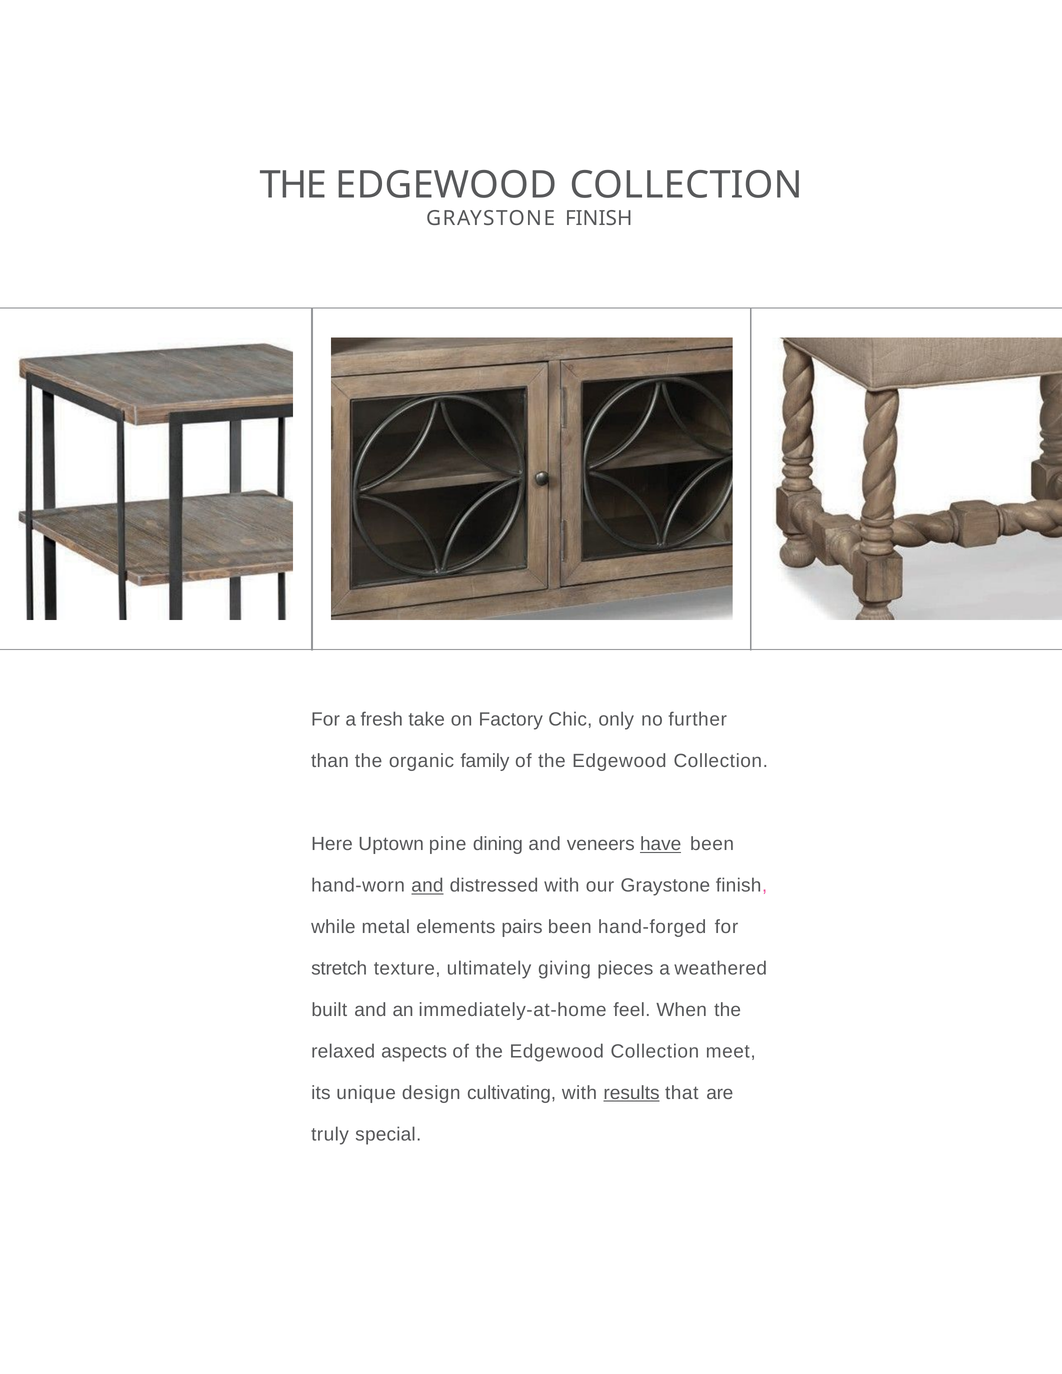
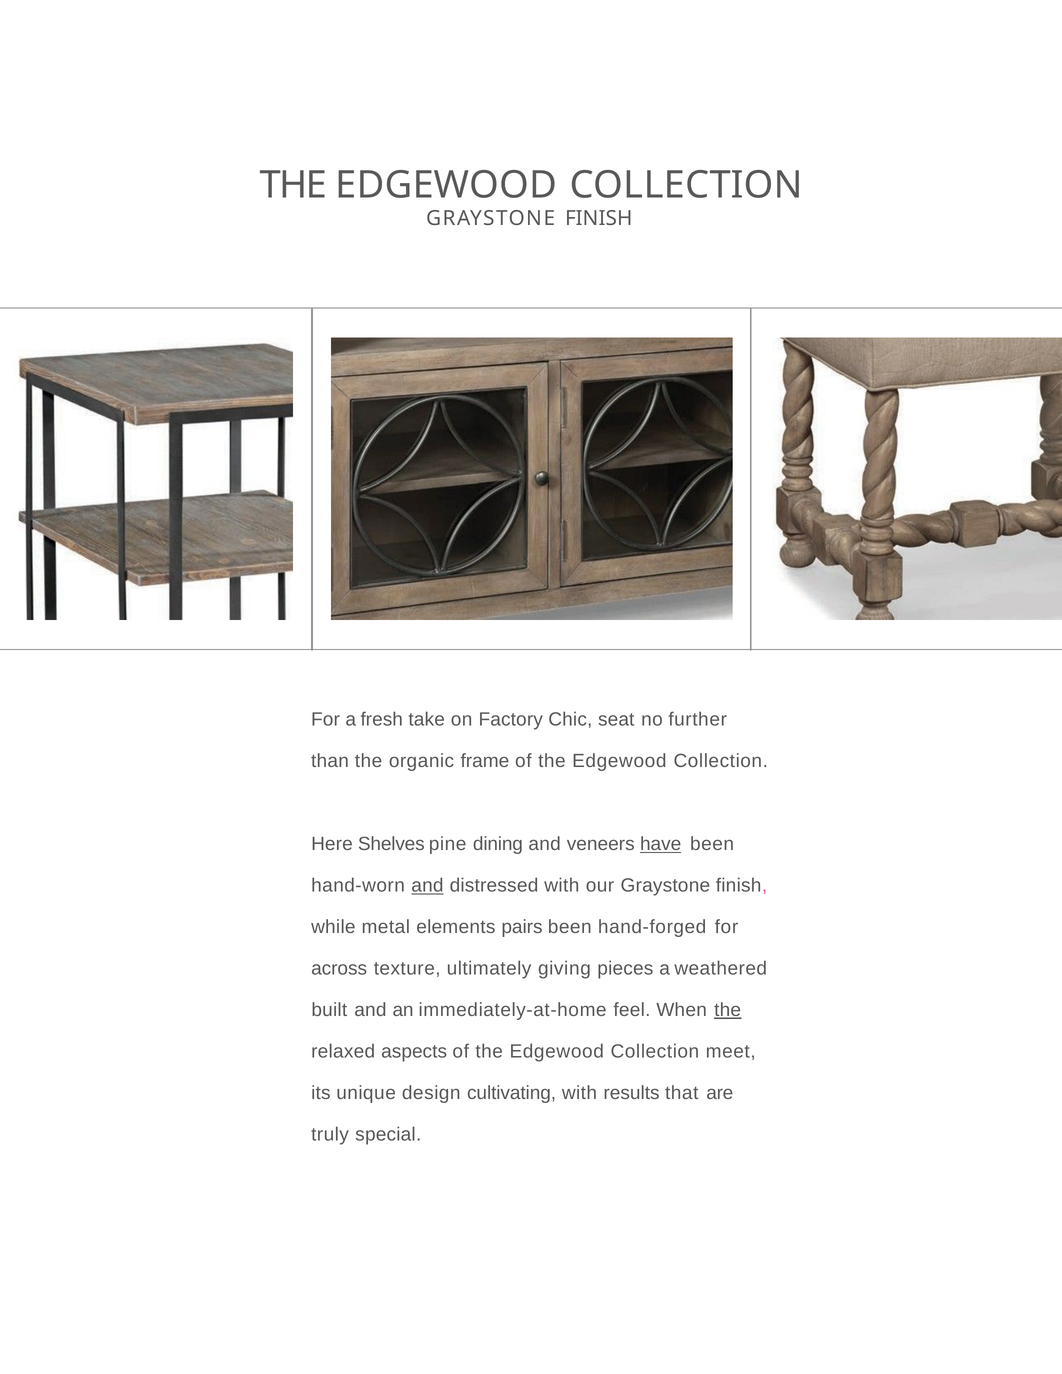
only: only -> seat
family: family -> frame
Uptown: Uptown -> Shelves
stretch: stretch -> across
the at (728, 1010) underline: none -> present
results underline: present -> none
